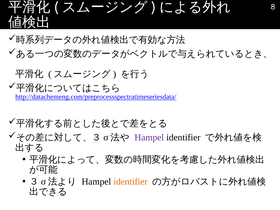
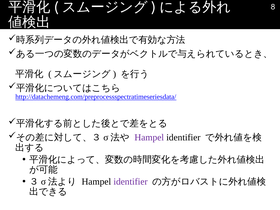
identifier at (131, 182) colour: orange -> purple
